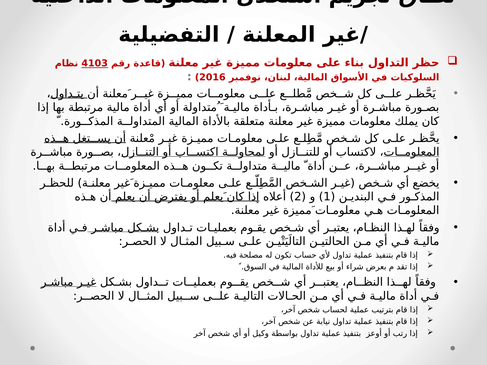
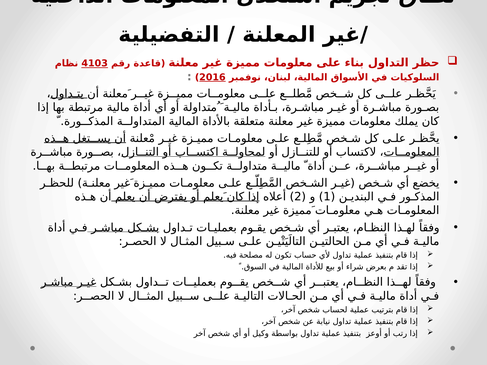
2016 underline: none -> present
